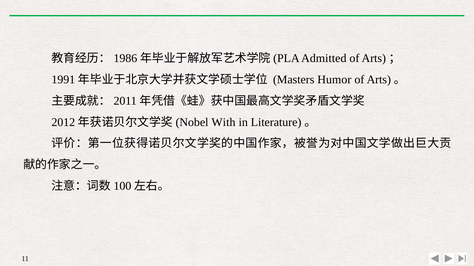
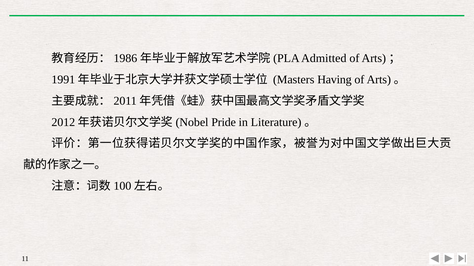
Humor: Humor -> Having
With: With -> Pride
